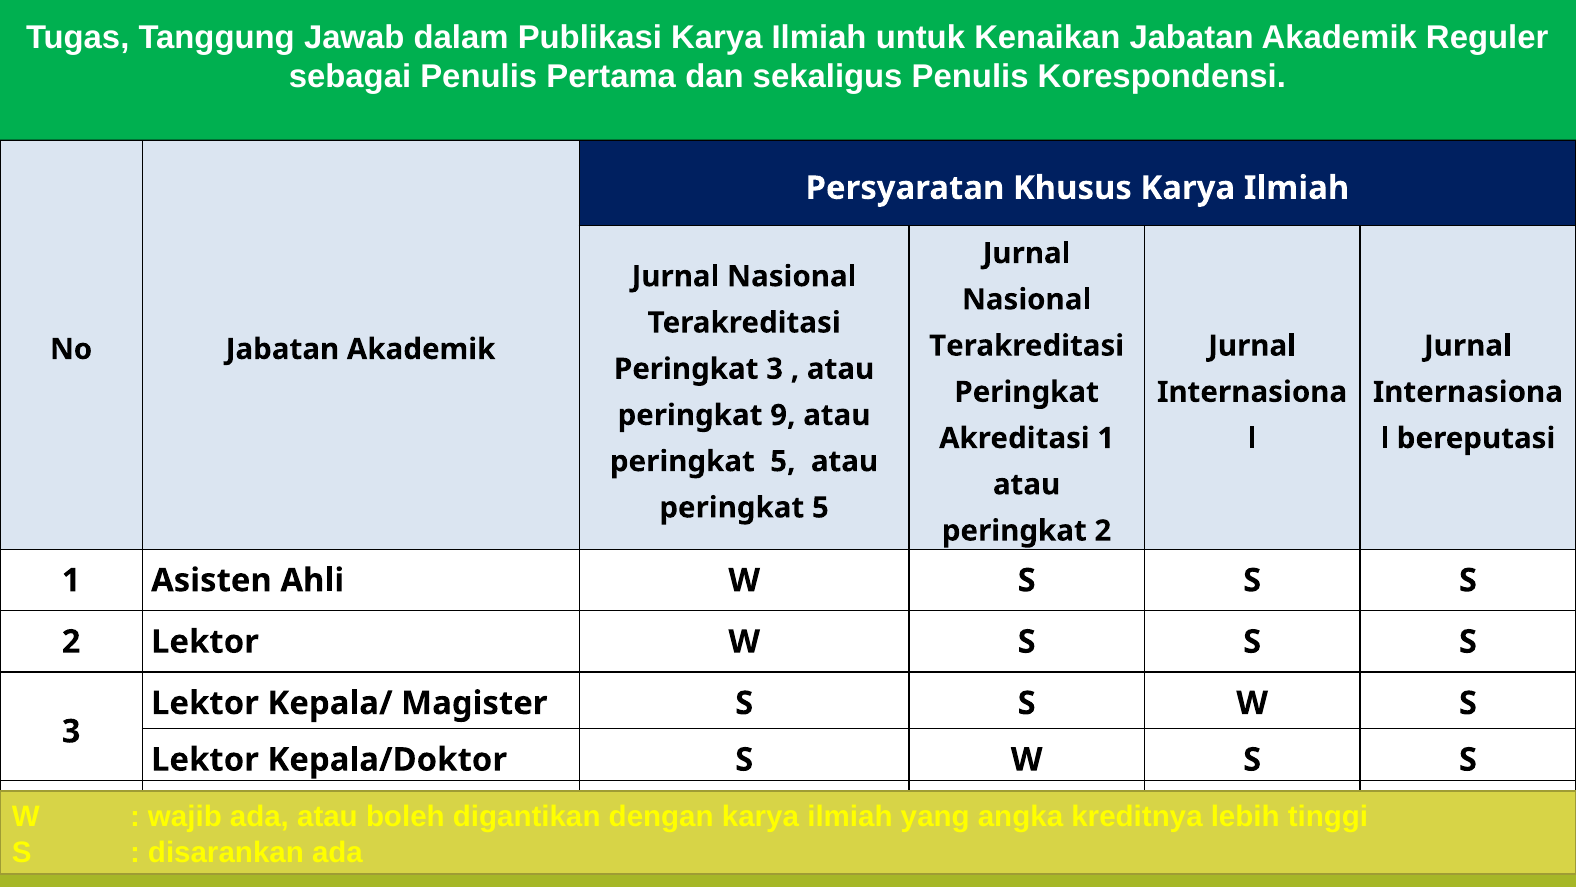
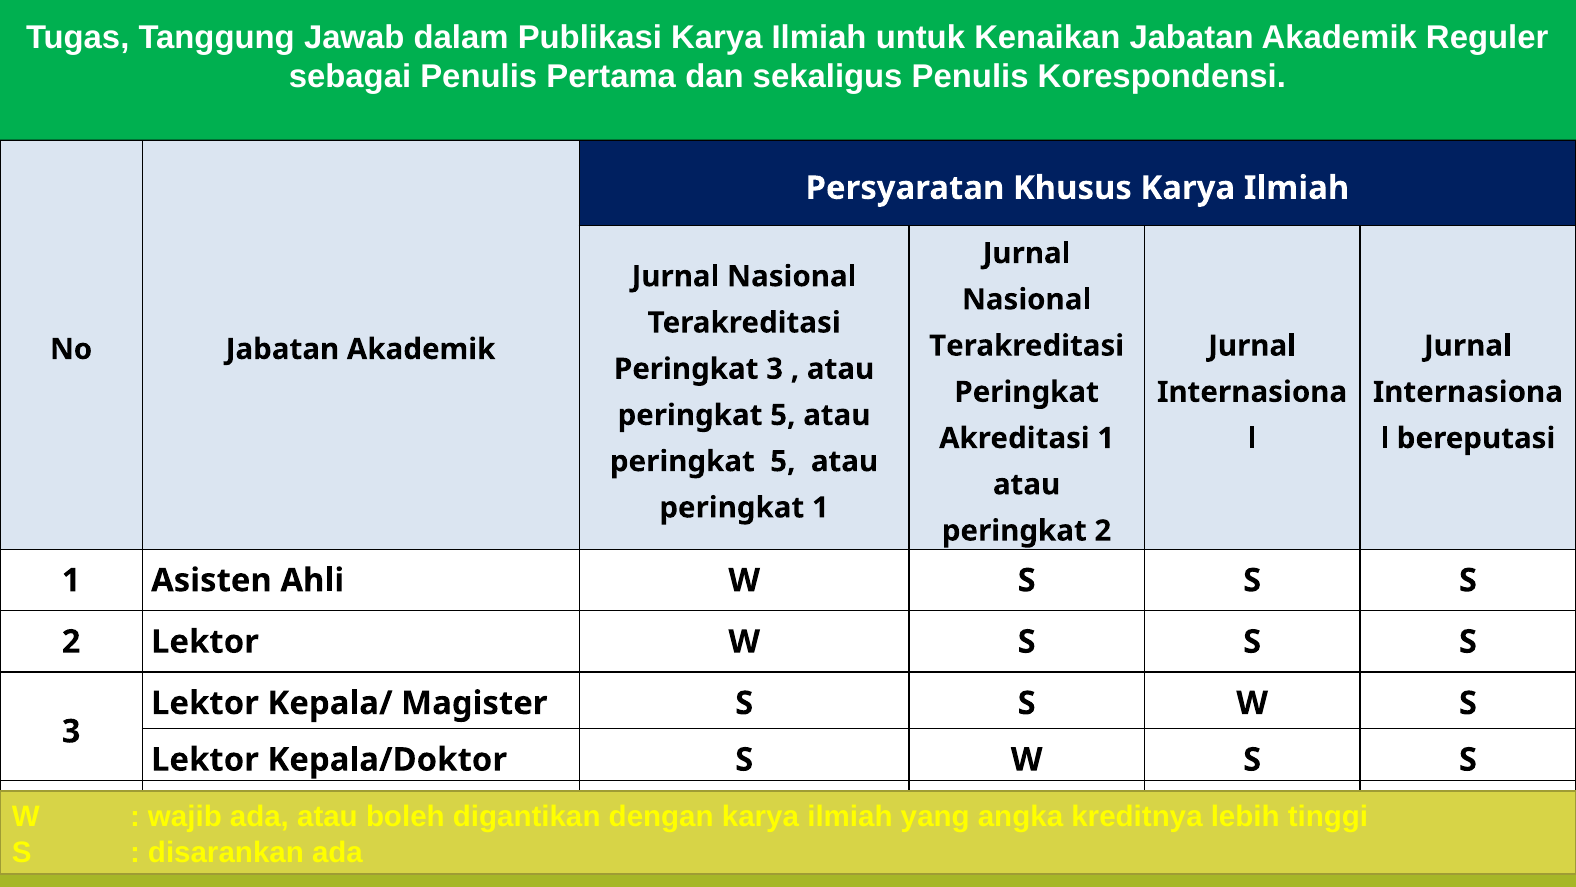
9 at (783, 415): 9 -> 5
5 at (820, 507): 5 -> 1
